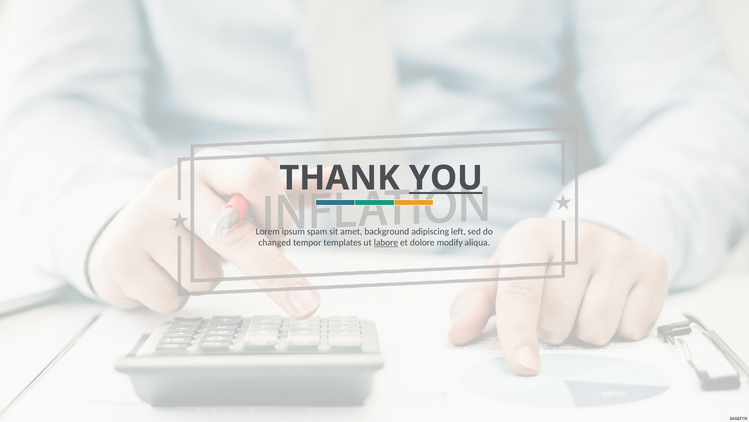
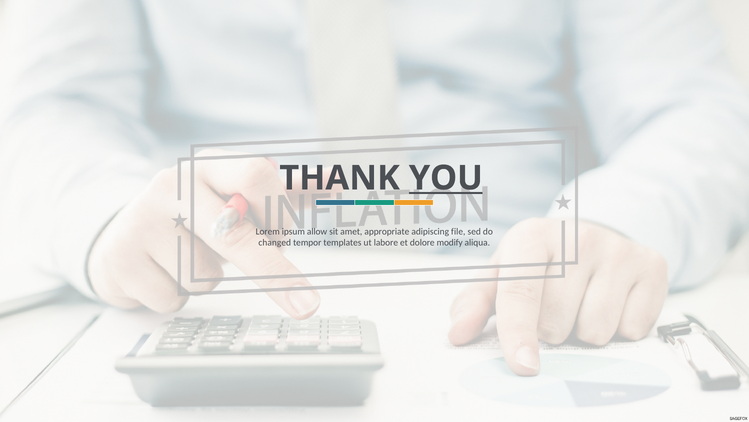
spam: spam -> allow
background: background -> appropriate
left: left -> file
labore underline: present -> none
